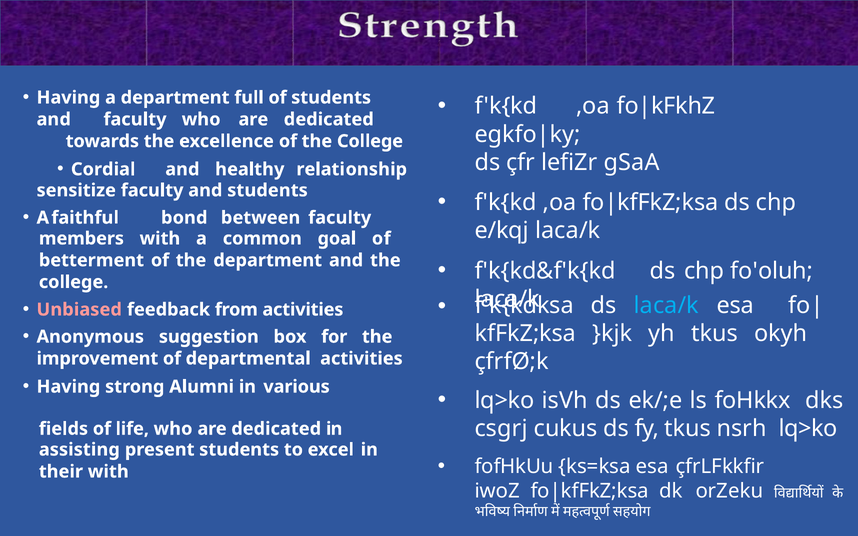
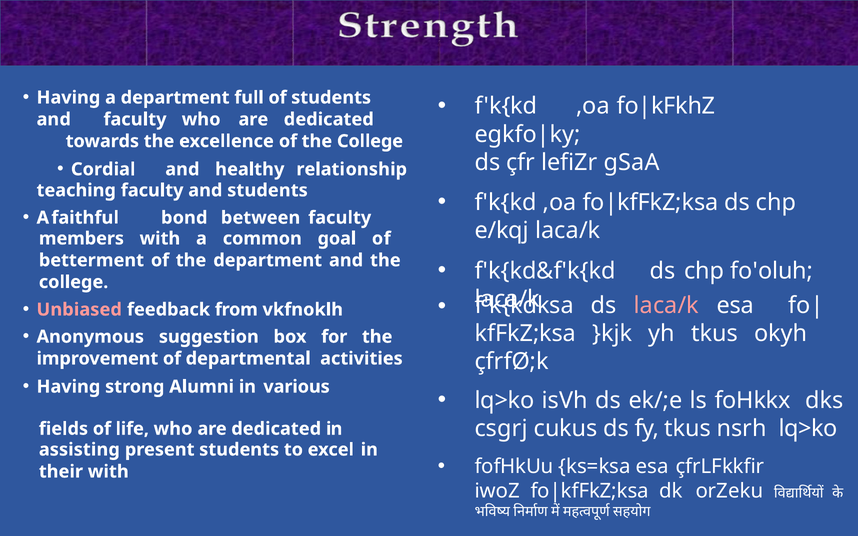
sensitize: sensitize -> teaching
laca/k at (666, 306) colour: light blue -> pink
from activities: activities -> vkfnoklh
